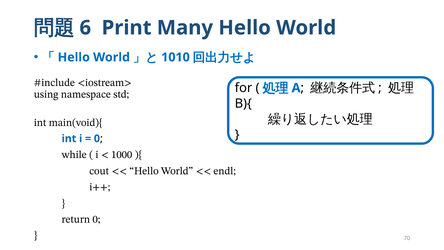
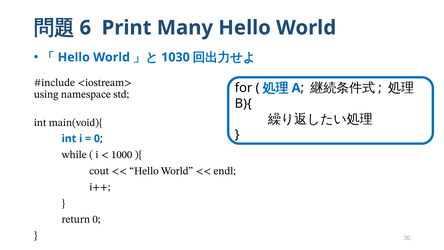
1010: 1010 -> 1030
